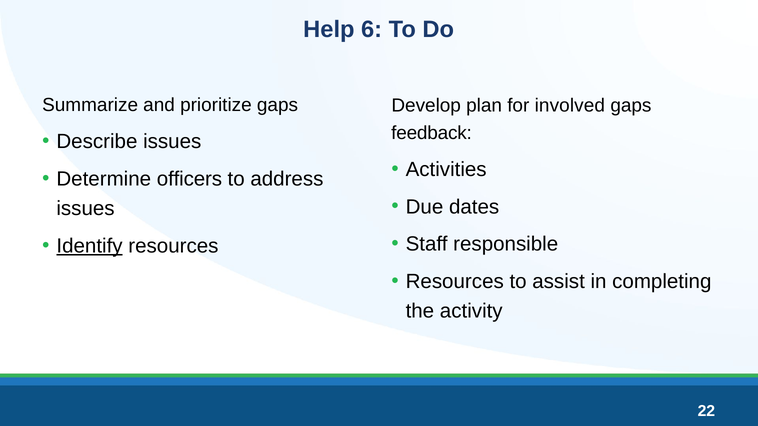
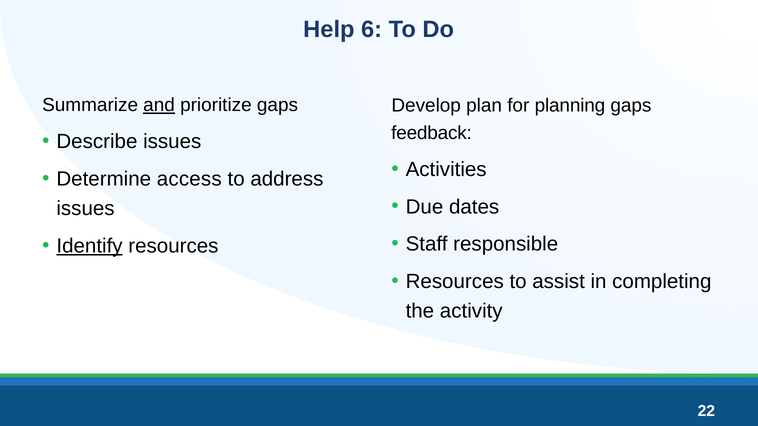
and underline: none -> present
involved: involved -> planning
officers: officers -> access
